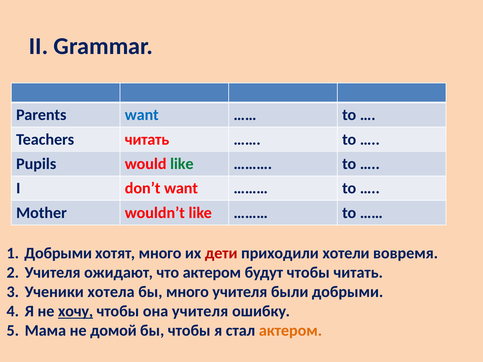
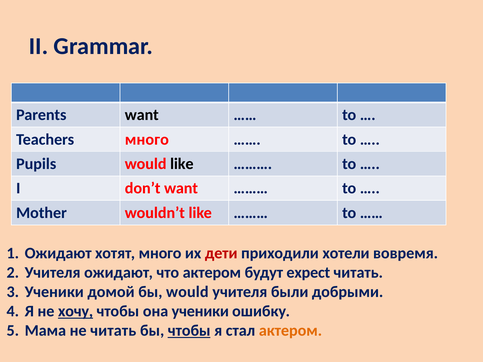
want at (142, 115) colour: blue -> black
Teachers читать: читать -> много
like at (182, 164) colour: green -> black
Добрыми at (58, 253): Добрыми -> Ожидают
будут чтобы: чтобы -> expect
хотела: хотела -> домой
бы много: много -> would
она учителя: учителя -> ученики
не домой: домой -> читать
чтобы at (189, 331) underline: none -> present
